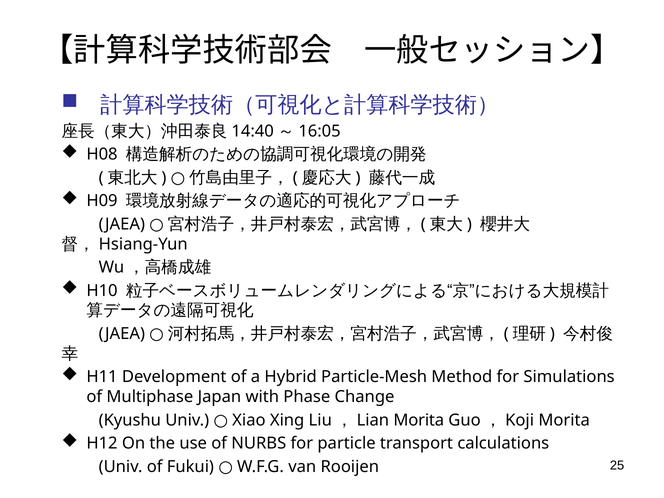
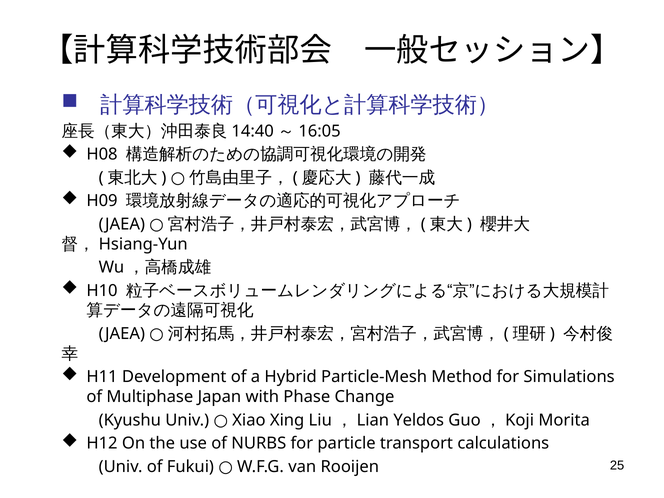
Morita at (419, 420): Morita -> Yeldos
